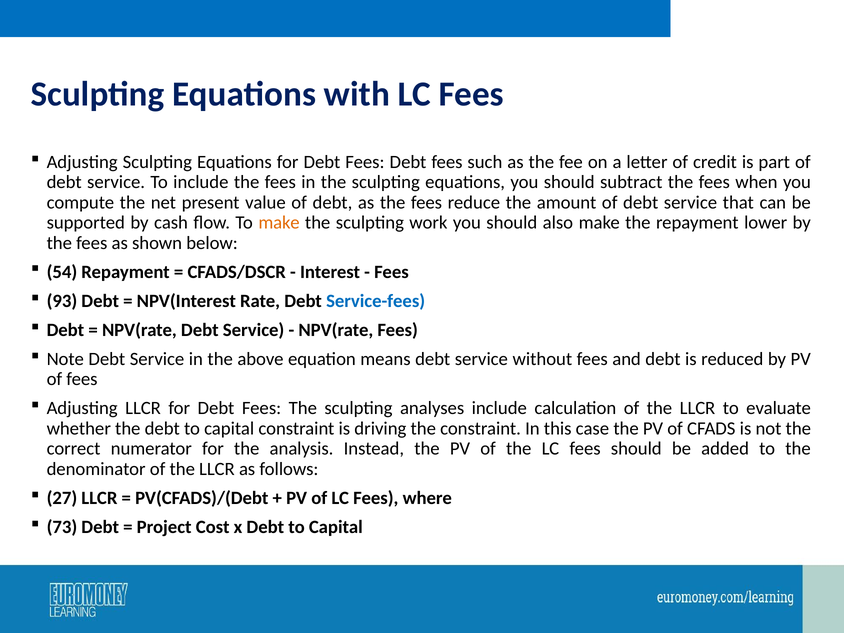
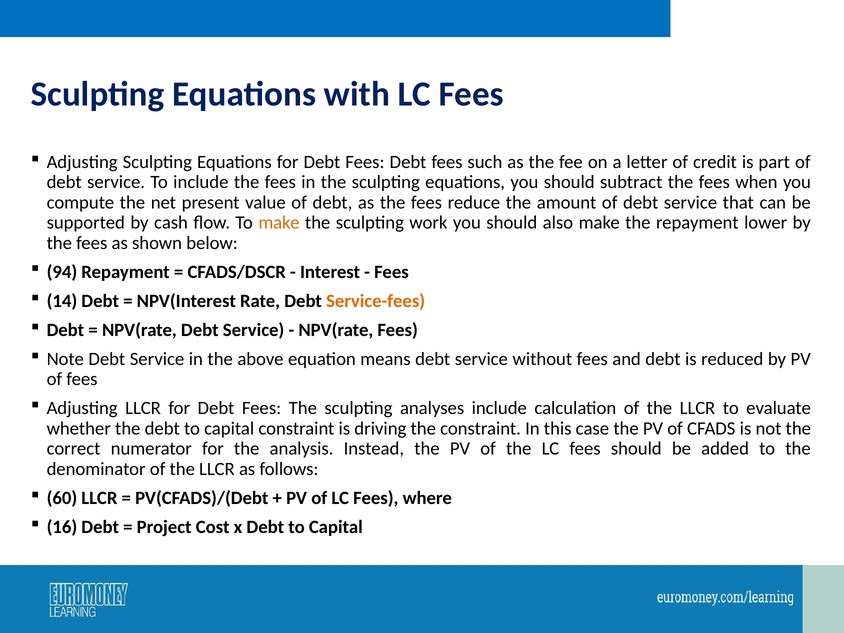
54: 54 -> 94
93: 93 -> 14
Service-fees colour: blue -> orange
27: 27 -> 60
73: 73 -> 16
